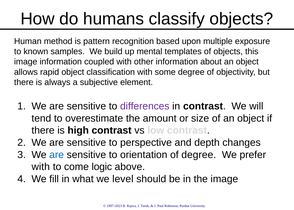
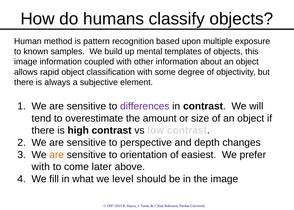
are at (57, 155) colour: blue -> orange
of degree: degree -> easiest
logic: logic -> later
